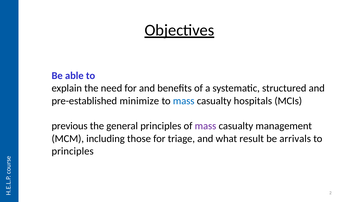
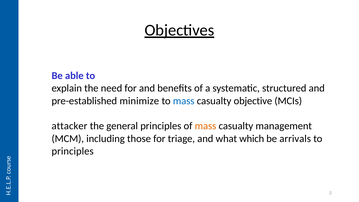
hospitals: hospitals -> objective
previous: previous -> attacker
mass at (206, 126) colour: purple -> orange
result: result -> which
